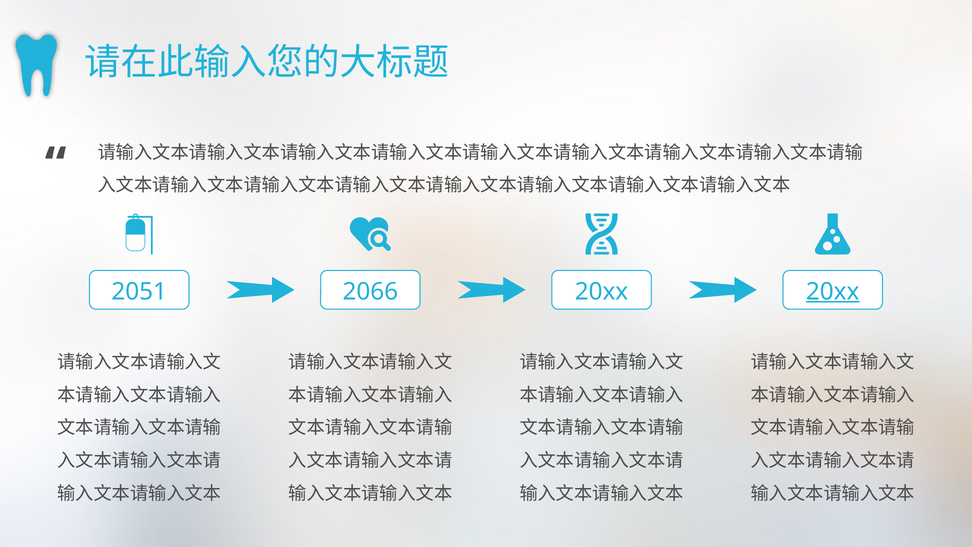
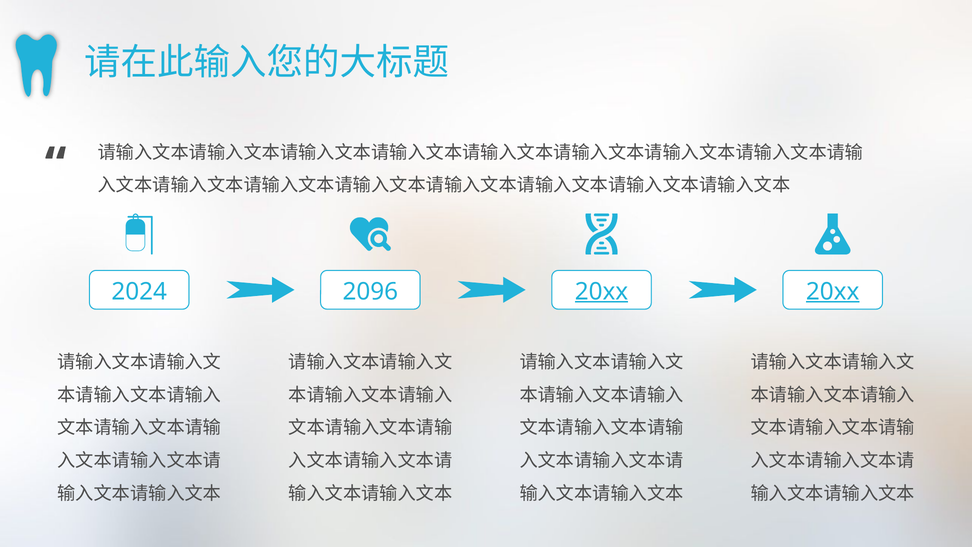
2051: 2051 -> 2024
2066: 2066 -> 2096
20xx at (602, 291) underline: none -> present
